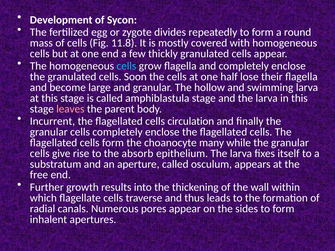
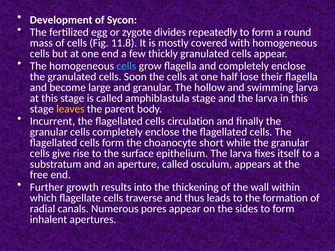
leaves colour: pink -> yellow
many: many -> short
absorb: absorb -> surface
